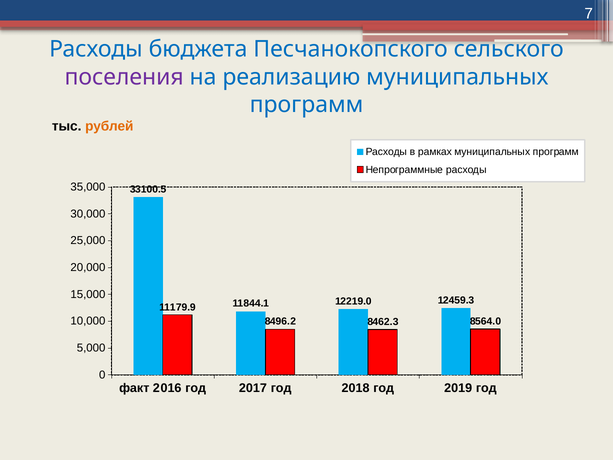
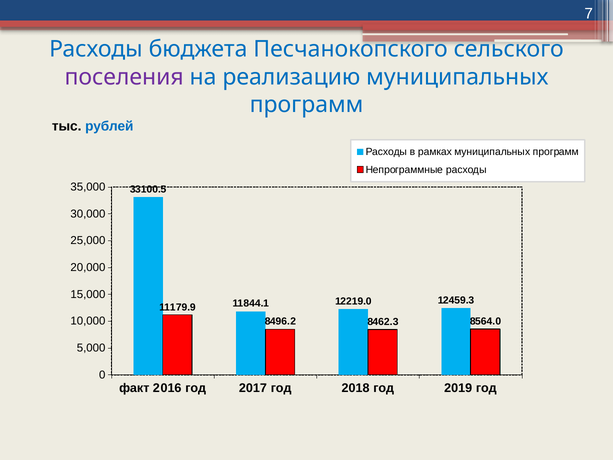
рублей colour: orange -> blue
